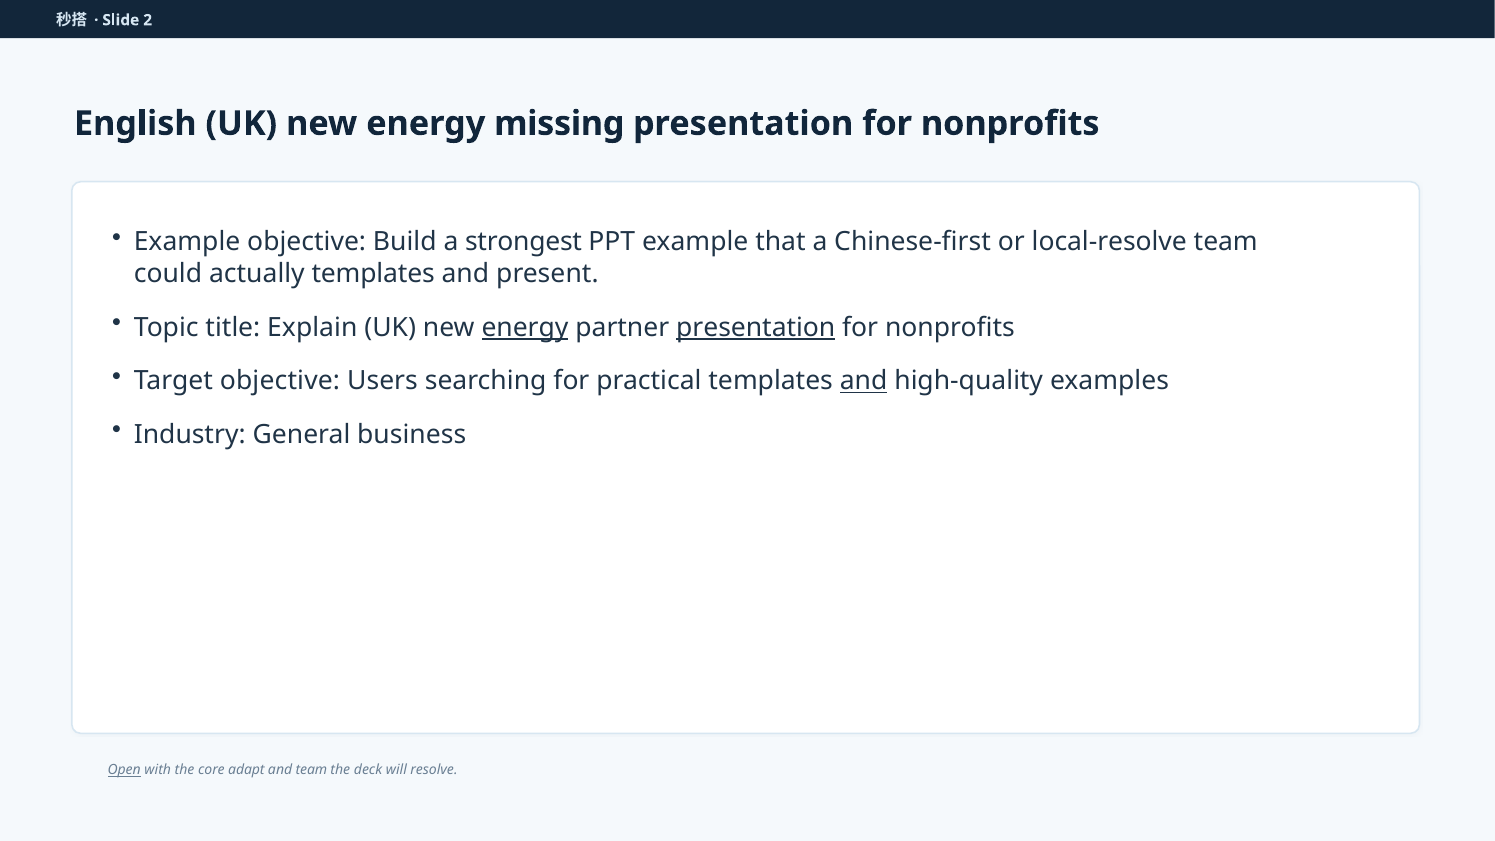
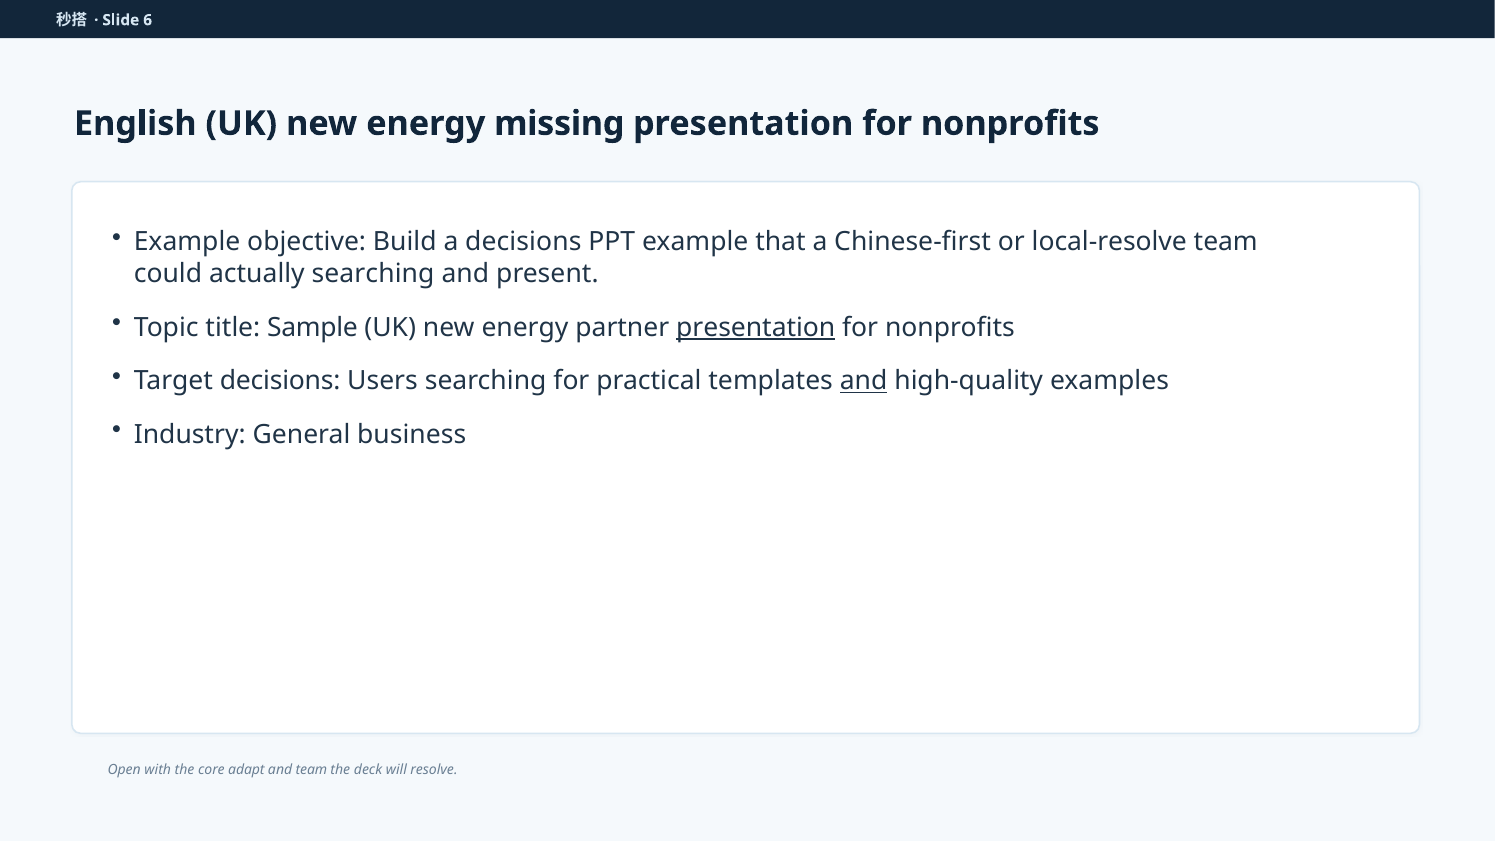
2: 2 -> 6
a strongest: strongest -> decisions
actually templates: templates -> searching
Explain: Explain -> Sample
energy at (525, 327) underline: present -> none
Target objective: objective -> decisions
Open underline: present -> none
